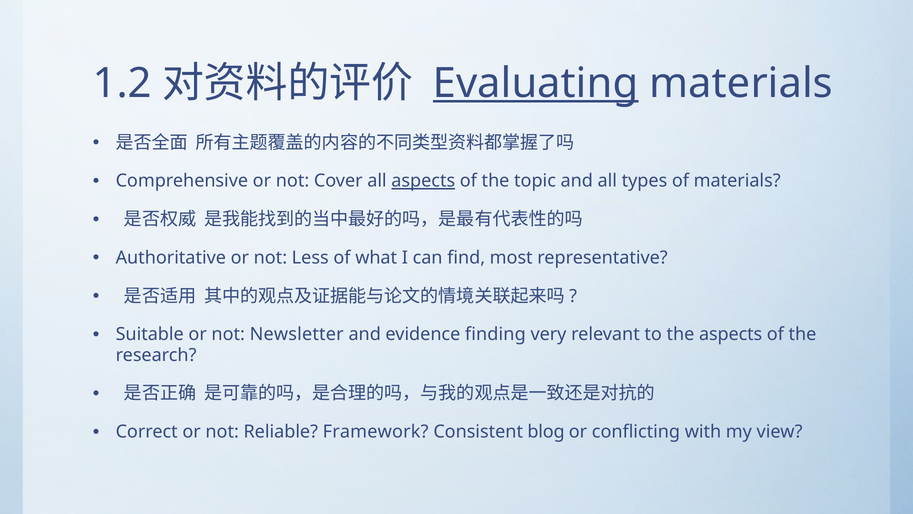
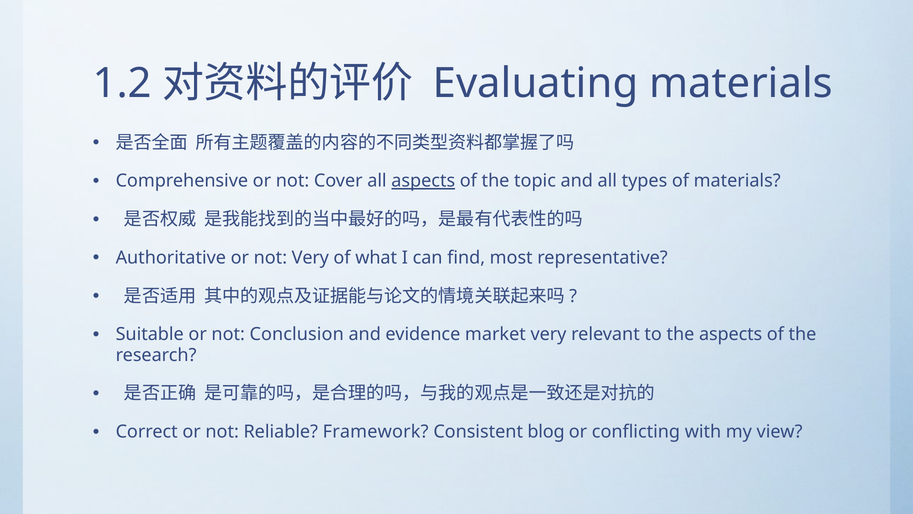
Evaluating underline: present -> none
not Less: Less -> Very
Newsletter: Newsletter -> Conclusion
finding: finding -> market
